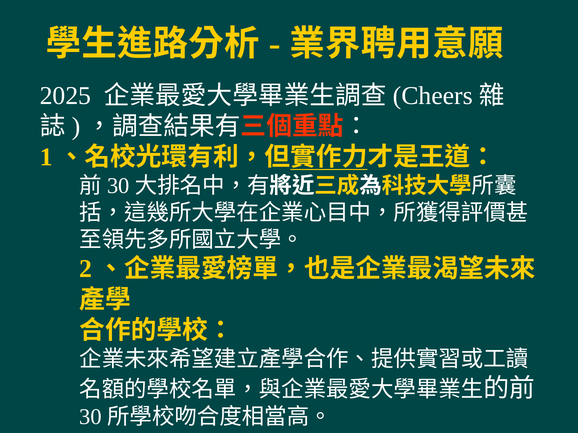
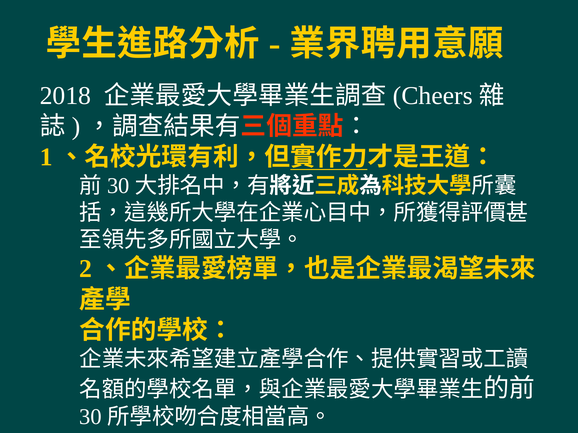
2025: 2025 -> 2018
